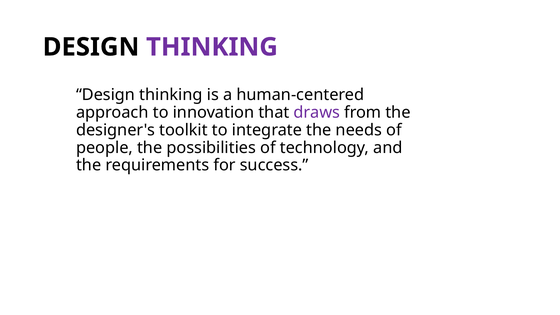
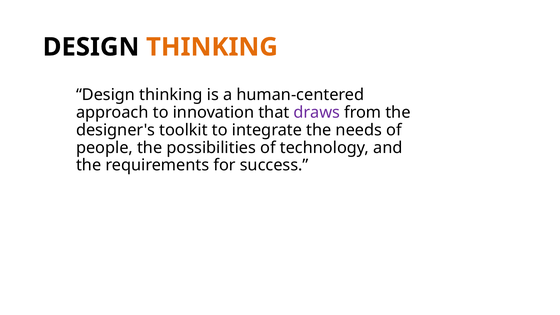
THINKING at (212, 47) colour: purple -> orange
